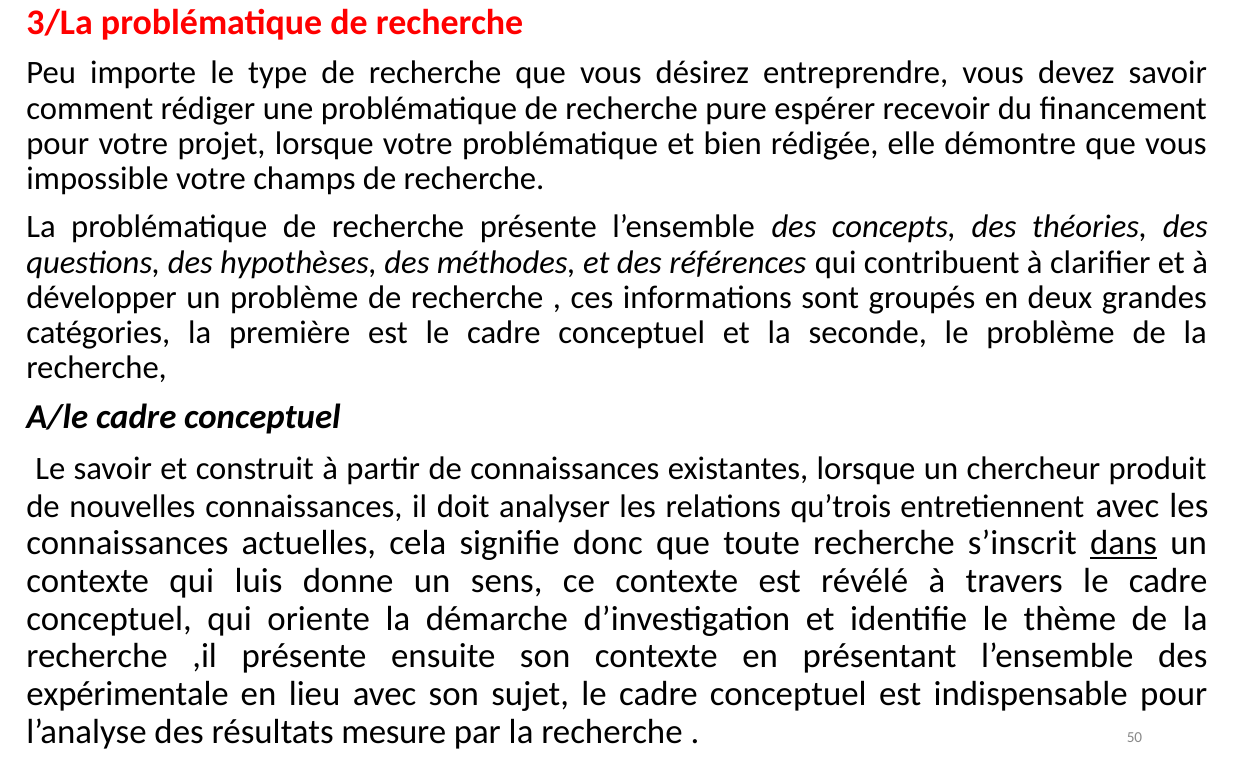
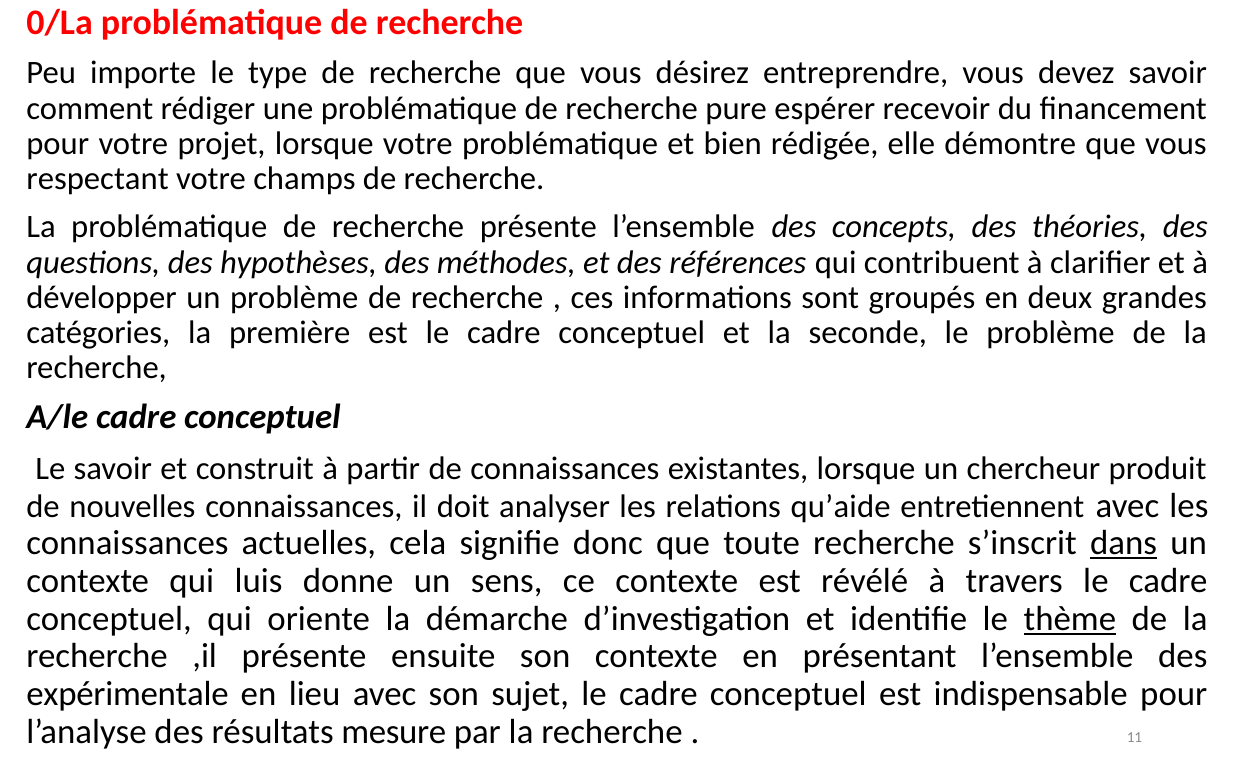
3/La: 3/La -> 0/La
impossible: impossible -> respectant
qu’trois: qu’trois -> qu’aide
thème underline: none -> present
50: 50 -> 11
